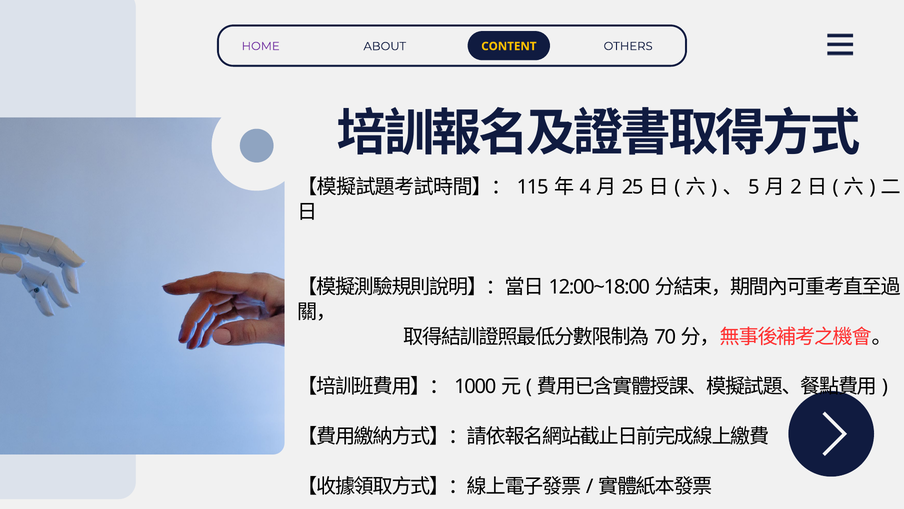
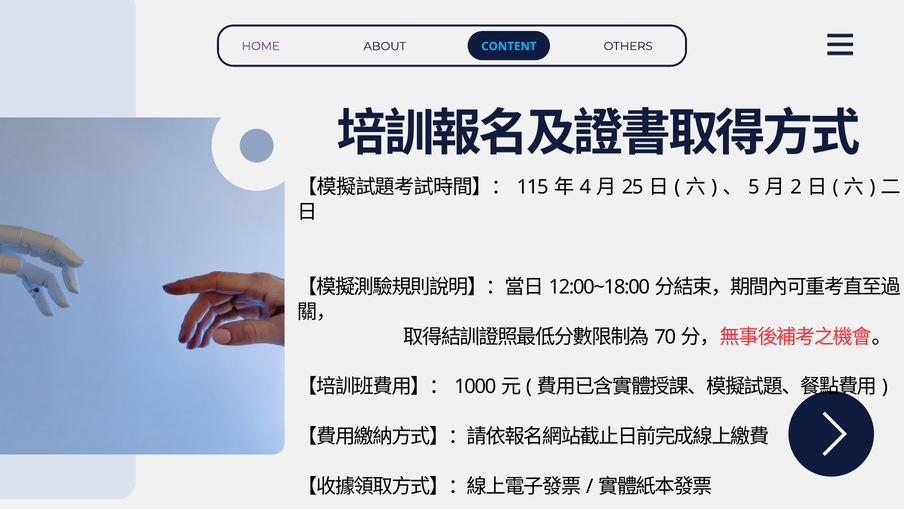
CONTENT colour: yellow -> light blue
